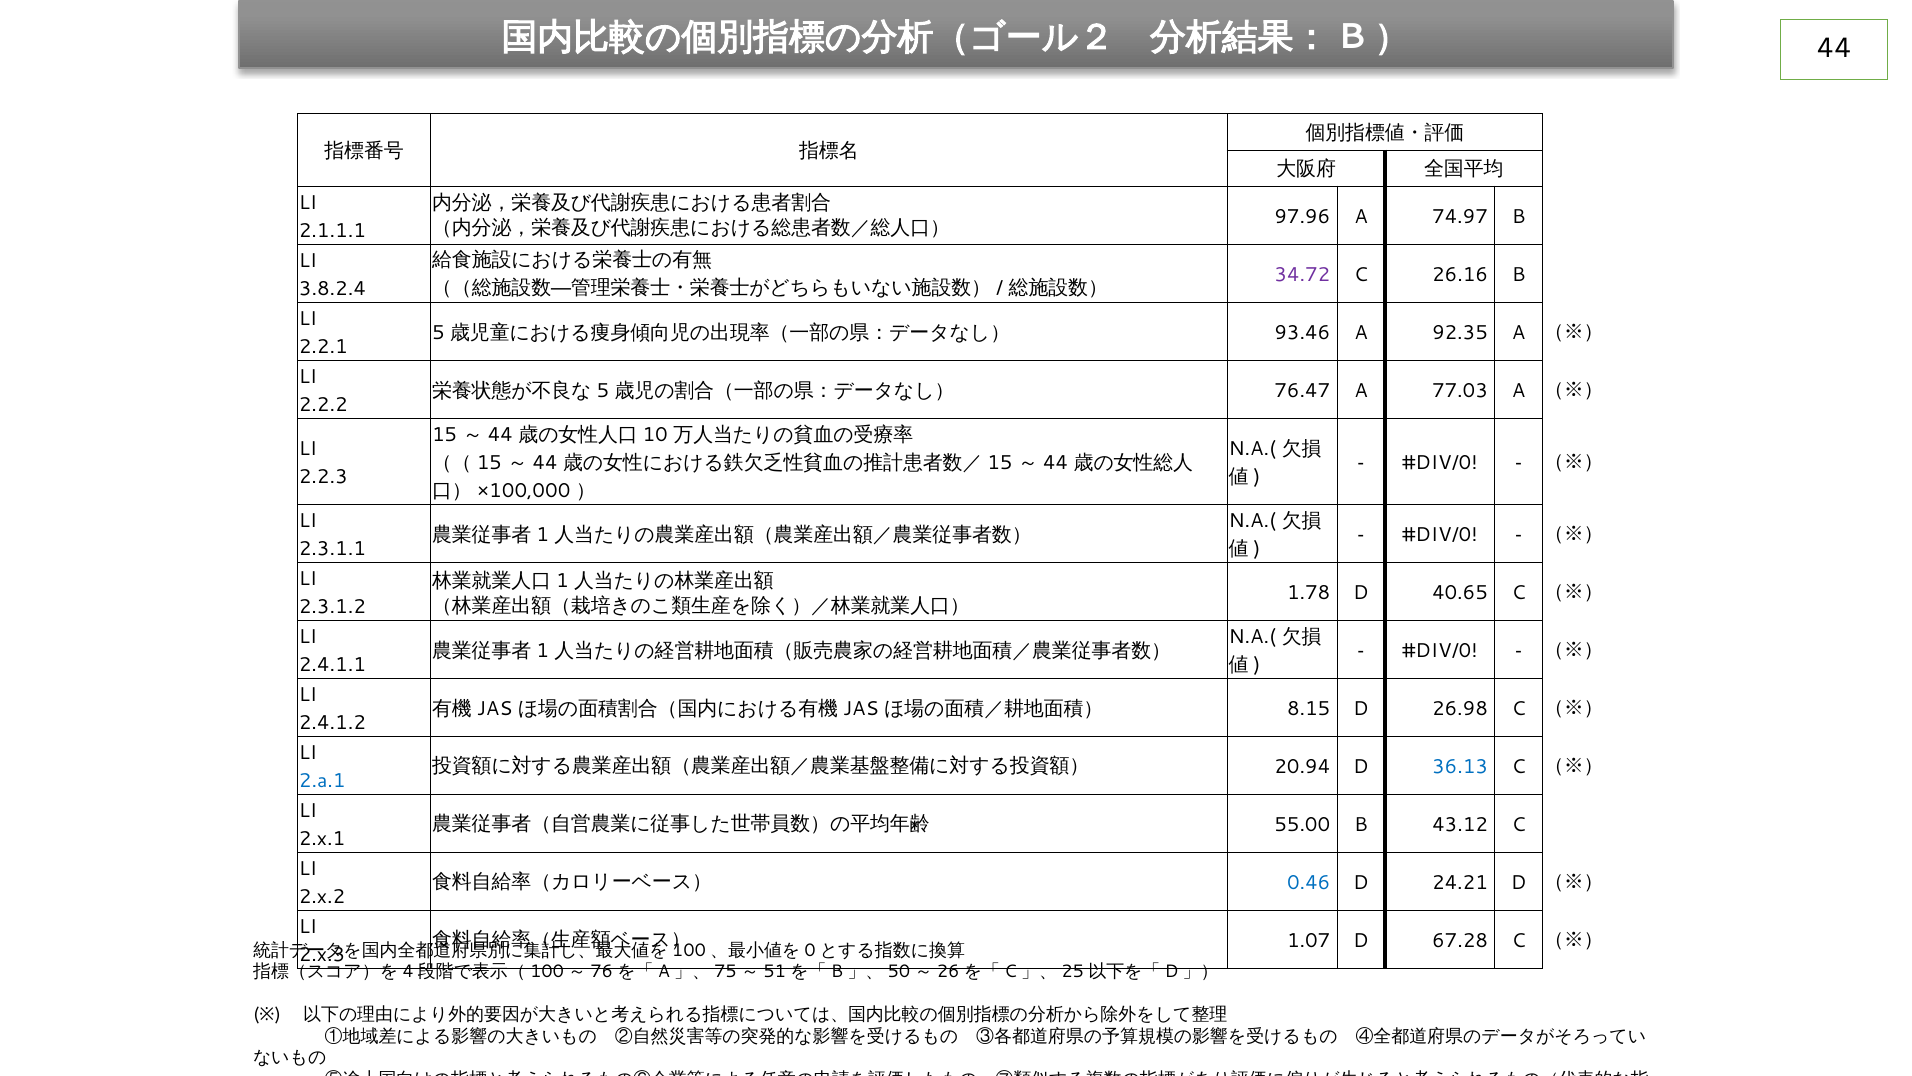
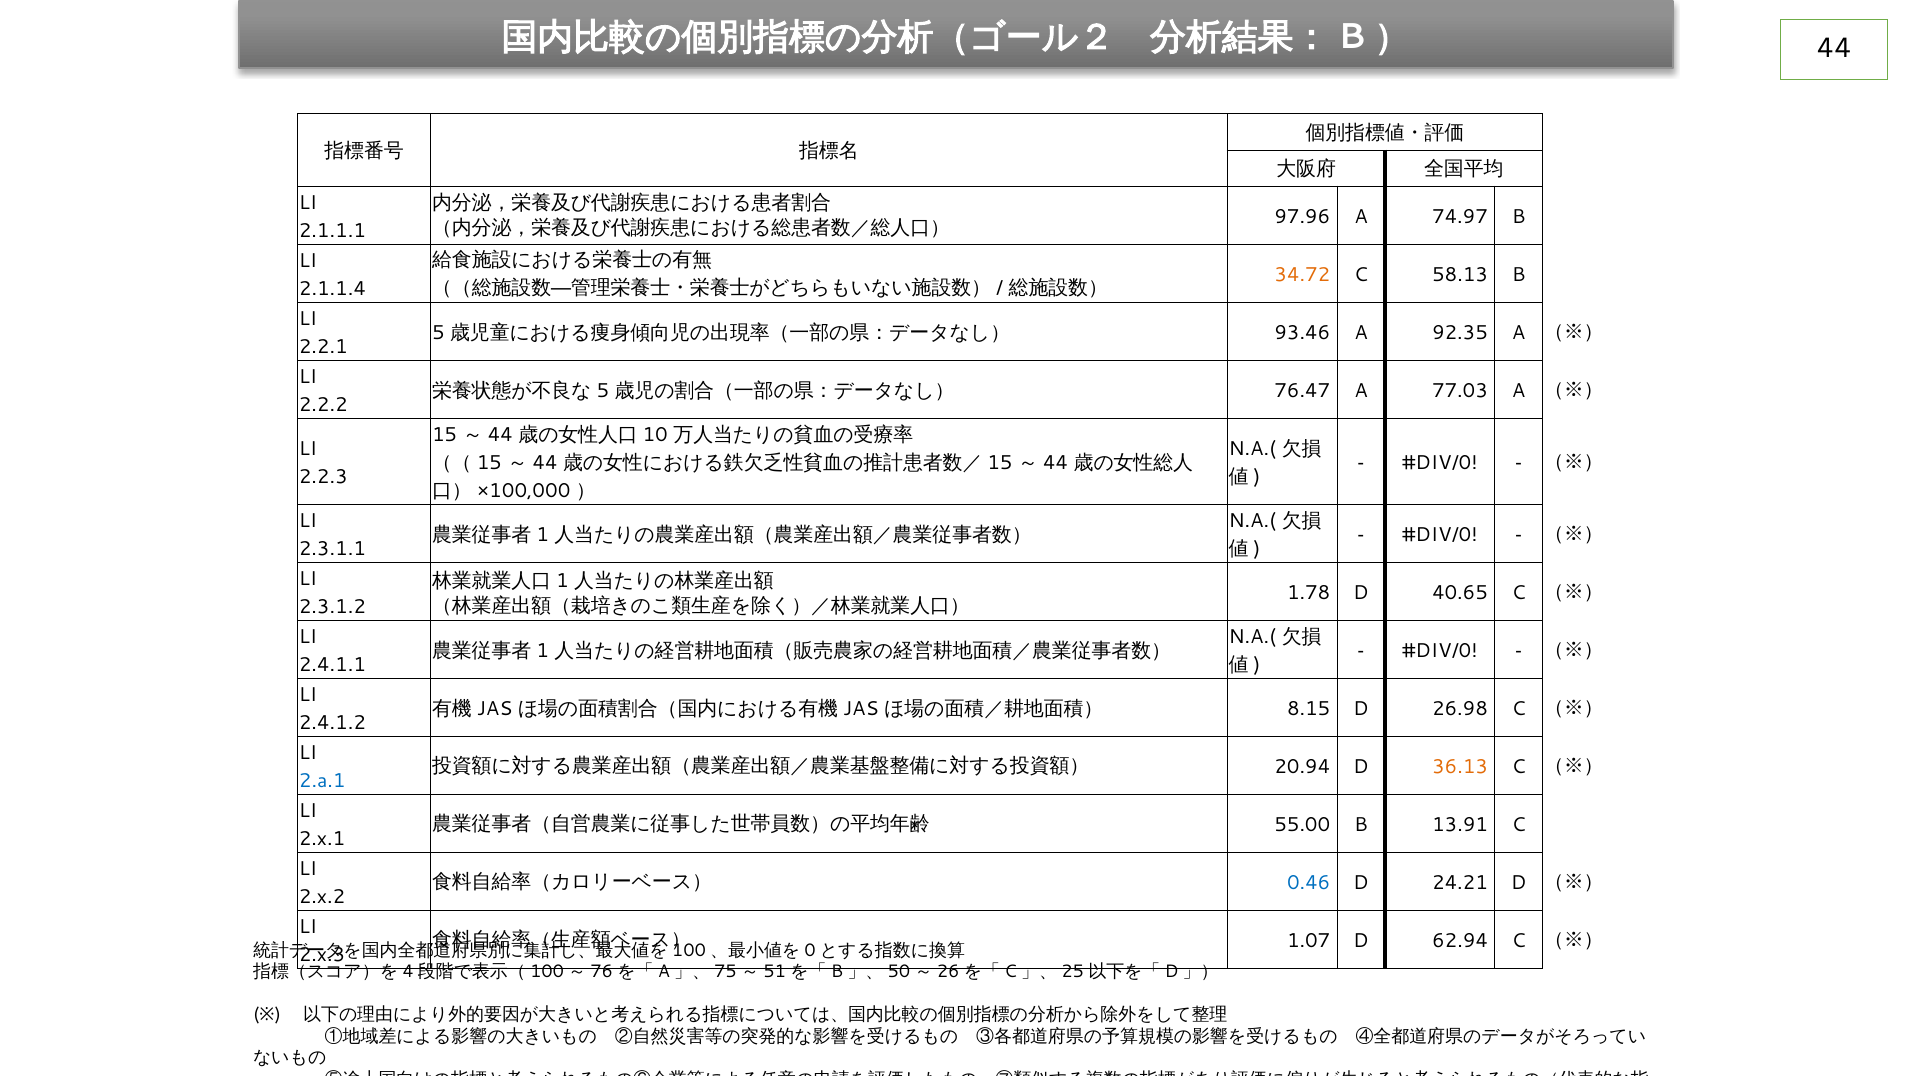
34.72 colour: purple -> orange
26.16: 26.16 -> 58.13
3.8.2.4: 3.8.2.4 -> 2.1.1.4
36.13 colour: blue -> orange
43.12: 43.12 -> 13.91
67.28: 67.28 -> 62.94
